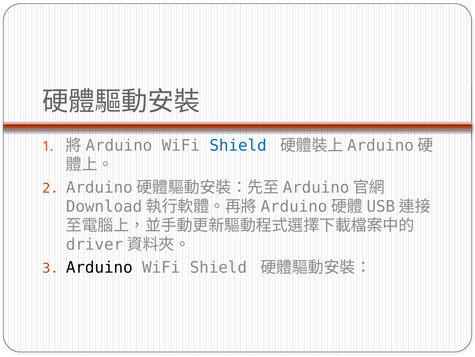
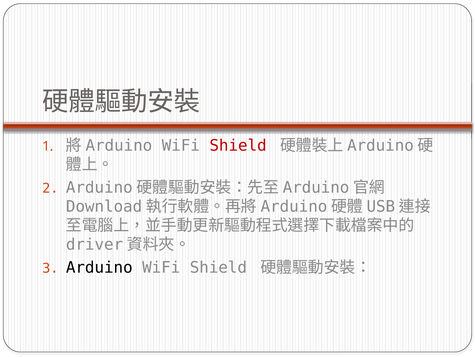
Shield at (238, 145) colour: blue -> red
